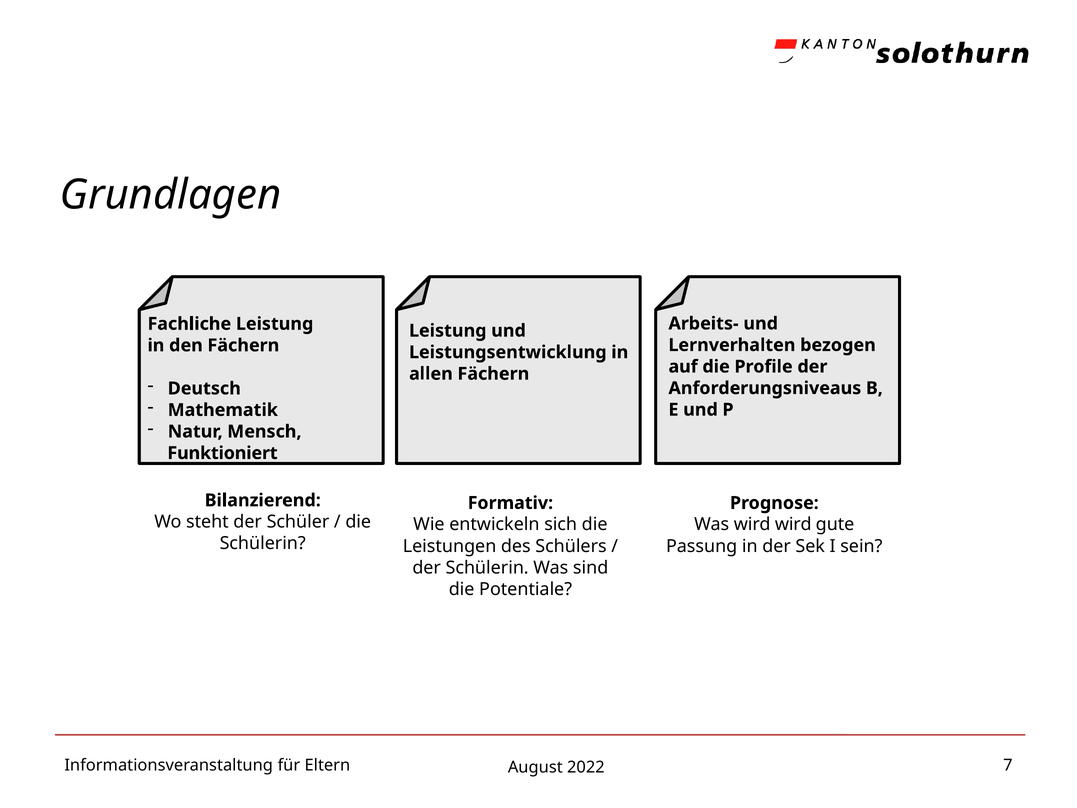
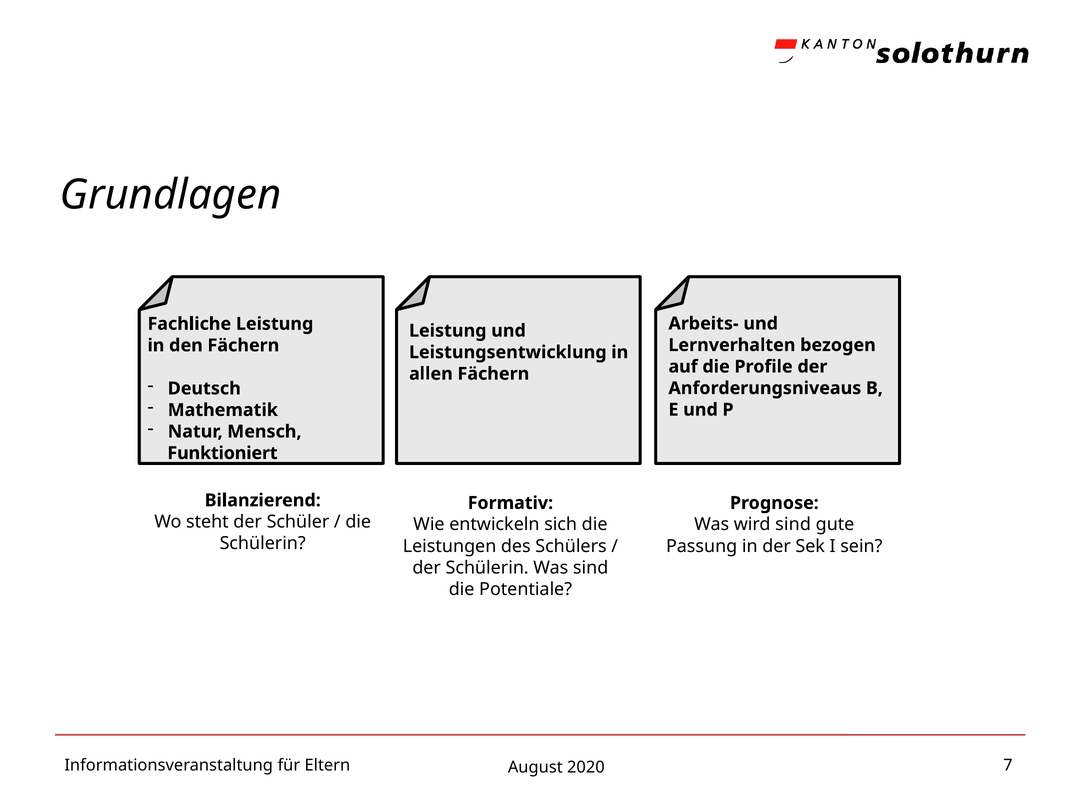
wird wird: wird -> sind
2022: 2022 -> 2020
